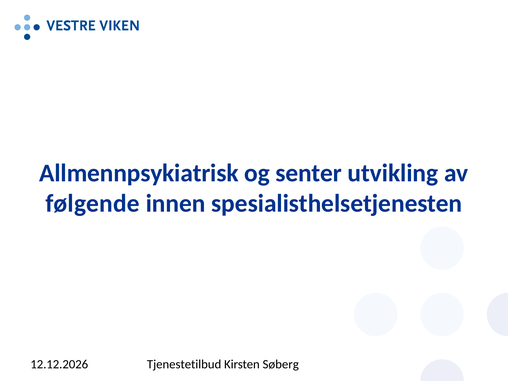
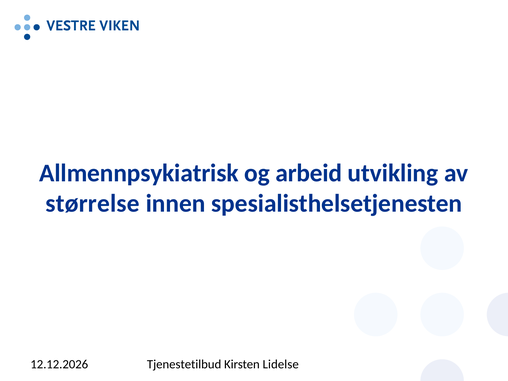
senter: senter -> arbeid
følgende: følgende -> størrelse
Søberg: Søberg -> Lidelse
